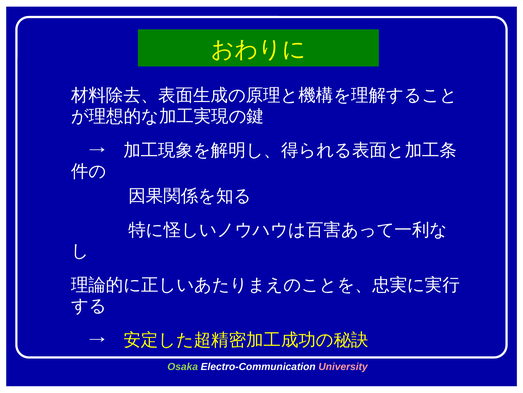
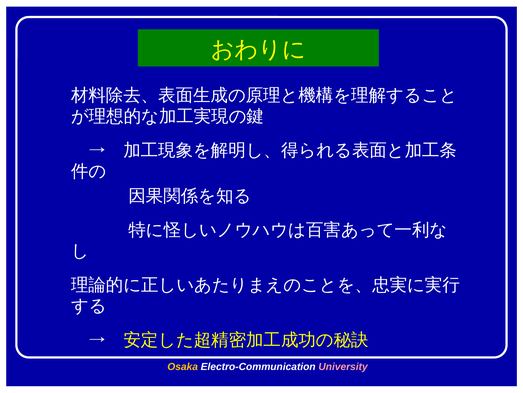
Osaka colour: light green -> yellow
